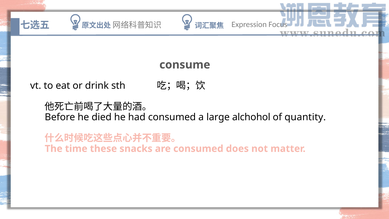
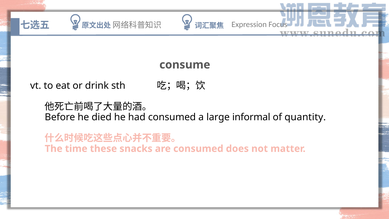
alchohol: alchohol -> informal
